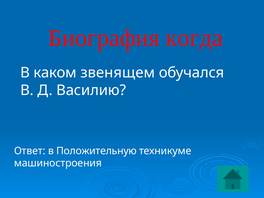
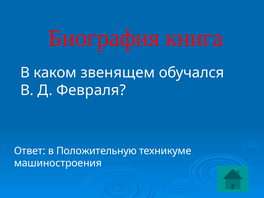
когда: когда -> книга
Василию: Василию -> Февраля
